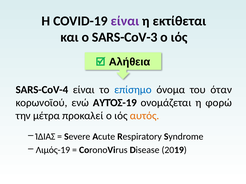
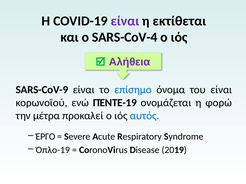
SARS-CoV-3: SARS-CoV-3 -> SARS-CoV-4
Αλήθεια colour: black -> purple
SARS-CoV-4: SARS-CoV-4 -> SARS-CoV-9
του όταν: όταν -> είναι
ΑΥΤΌΣ-19: ΑΥΤΌΣ-19 -> ΠΈΝΤΕ-19
αυτός colour: orange -> blue
ΊΔΙΑΣ: ΊΔΙΑΣ -> ΈΡΓΟ
Λιμός-19: Λιμός-19 -> Όπλο-19
